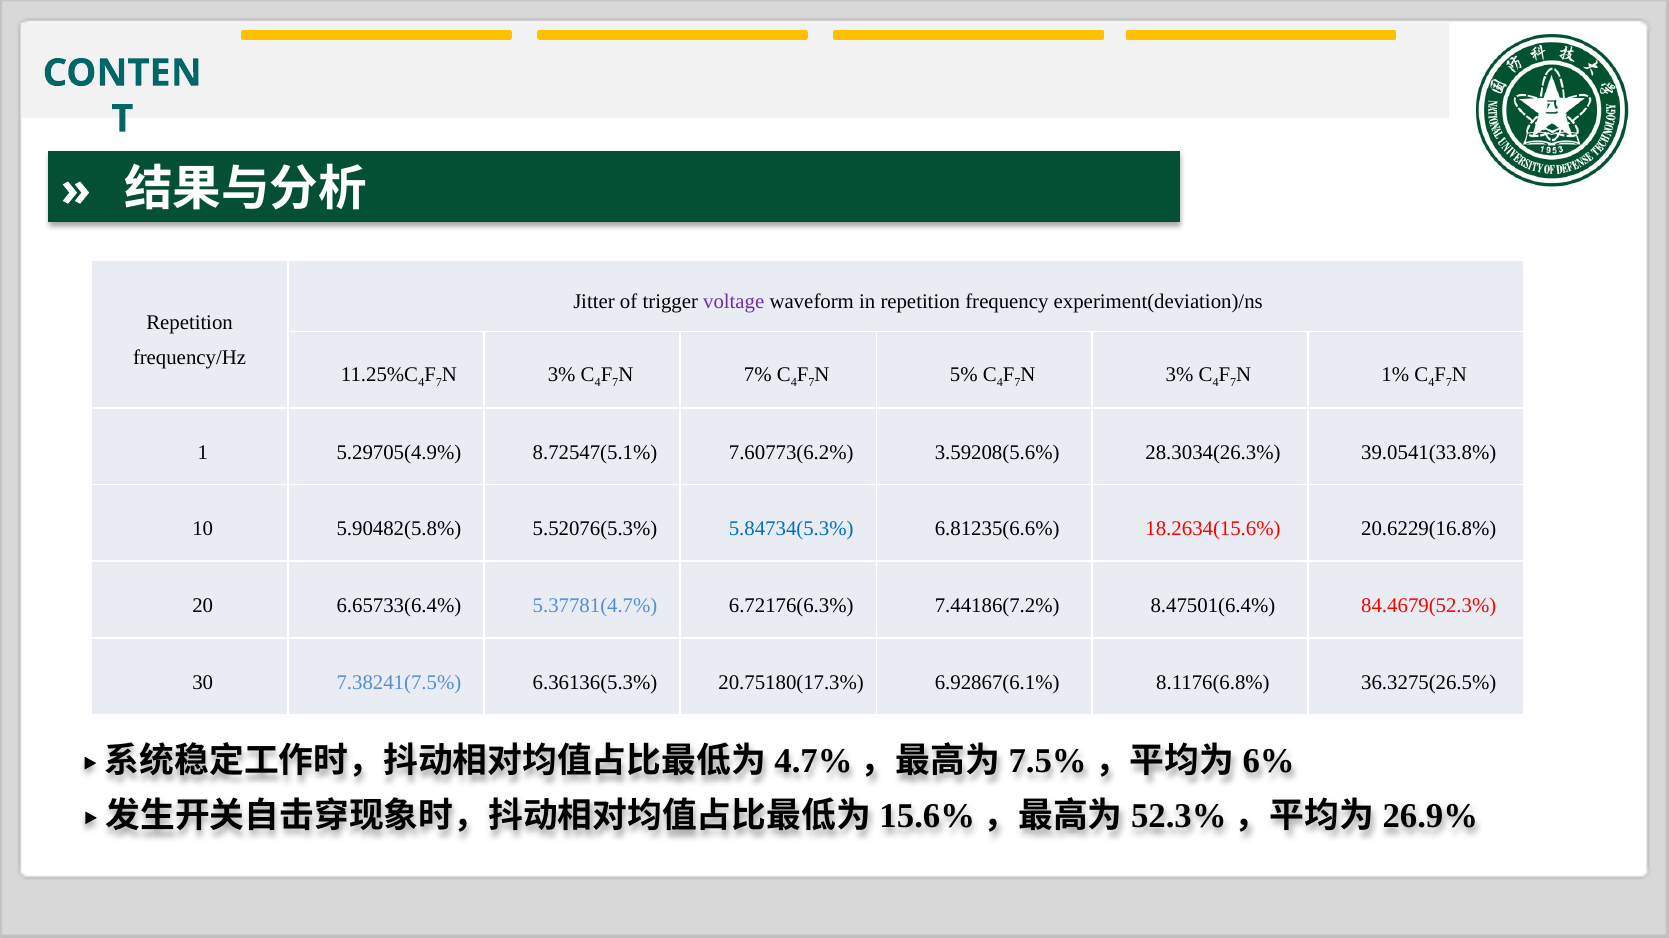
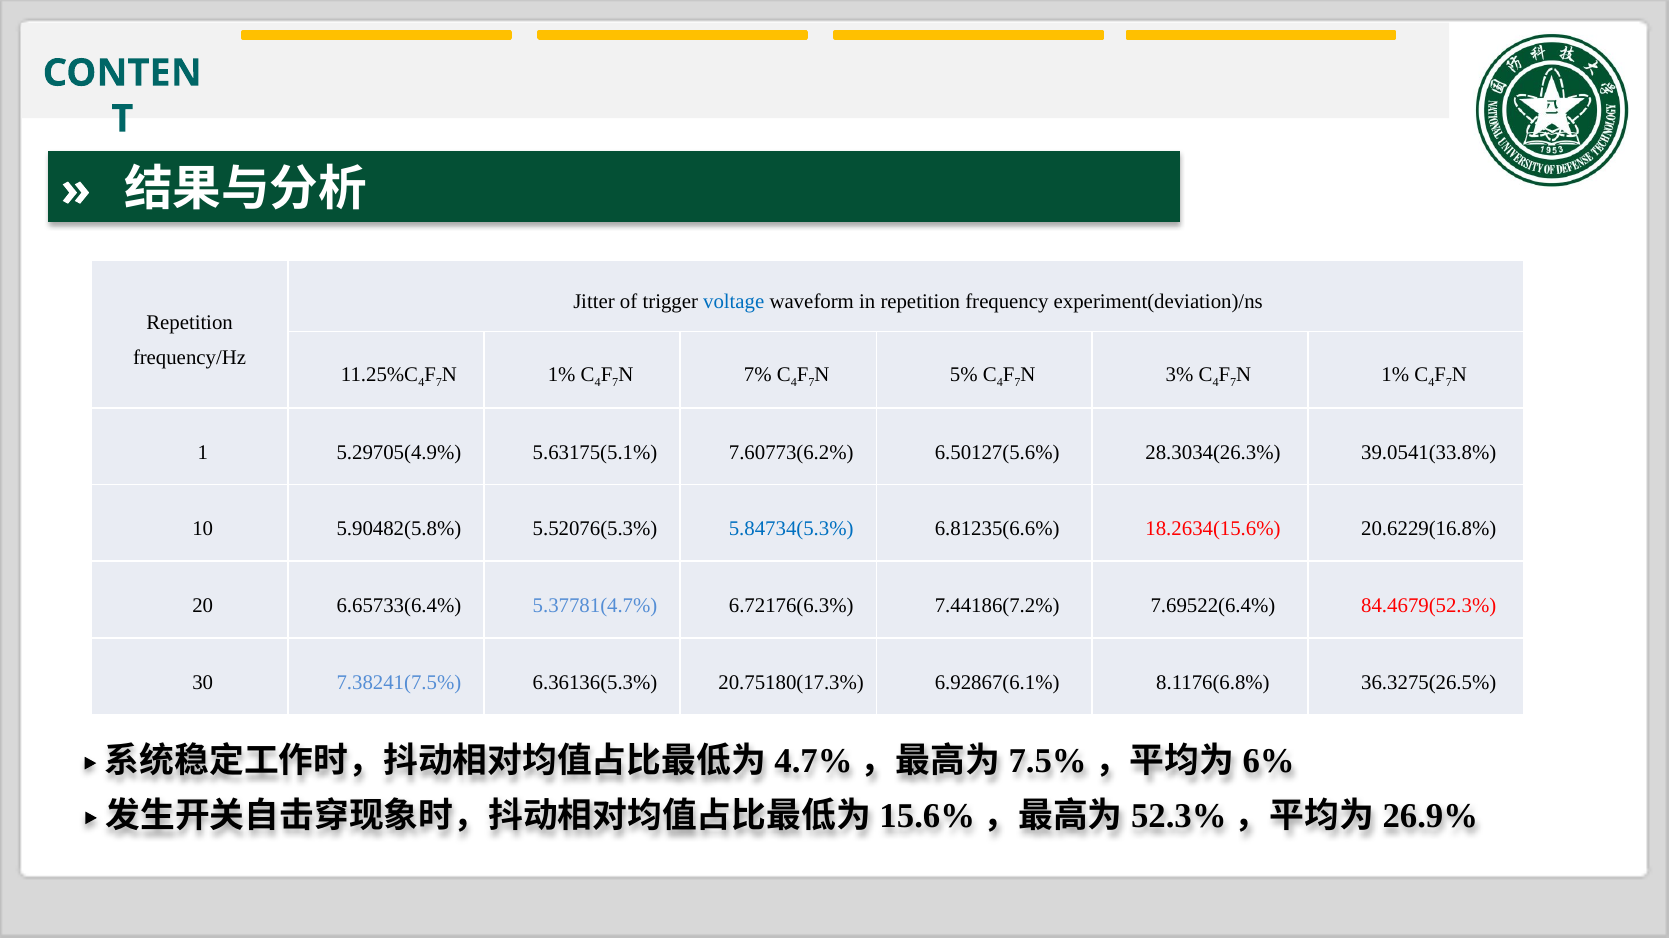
voltage colour: purple -> blue
3% at (562, 375): 3% -> 1%
8.72547(5.1%: 8.72547(5.1% -> 5.63175(5.1%
3.59208(5.6%: 3.59208(5.6% -> 6.50127(5.6%
8.47501(6.4%: 8.47501(6.4% -> 7.69522(6.4%
